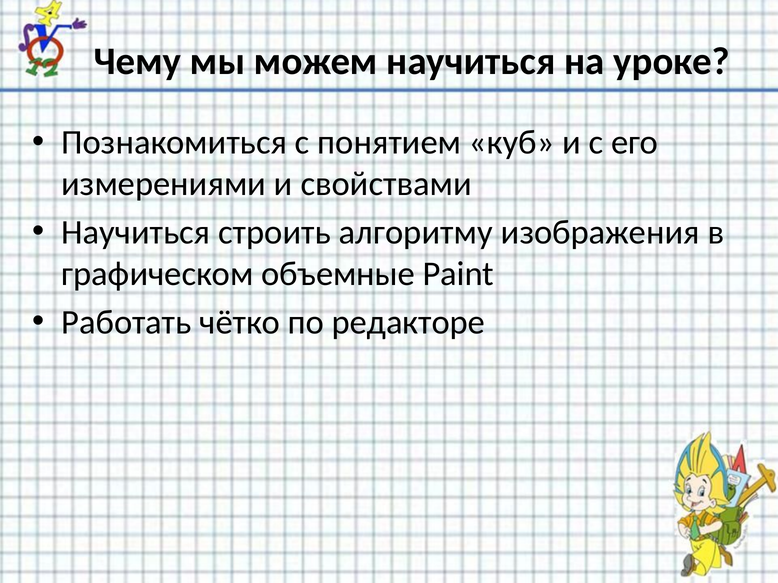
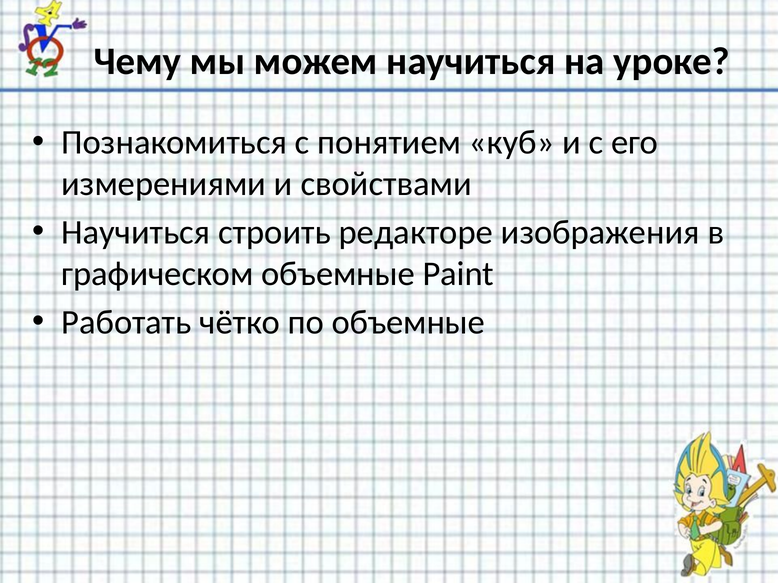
алгоритму: алгоритму -> редакторе
по редакторе: редакторе -> объемные
